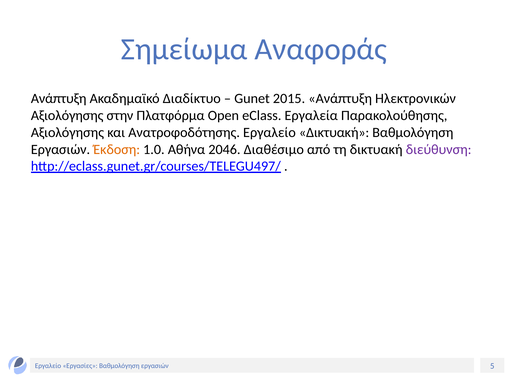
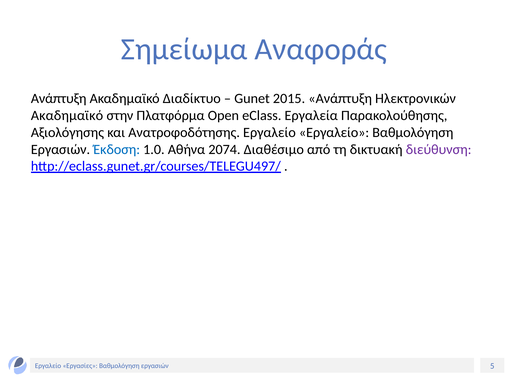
Αξιολόγησης at (67, 115): Αξιολόγησης -> Ακαδημαϊκό
Εργαλείο Δικτυακή: Δικτυακή -> Εργαλείο
Έκδοση colour: orange -> blue
2046: 2046 -> 2074
